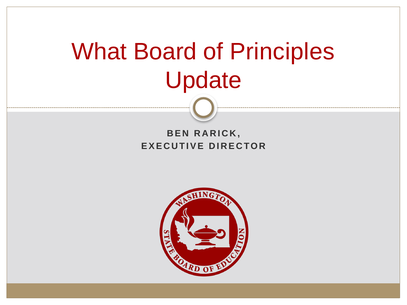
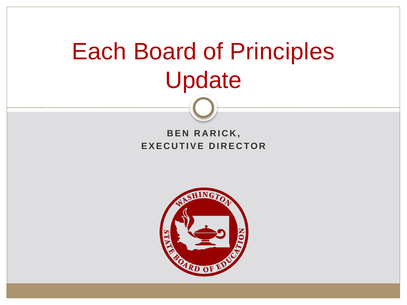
What: What -> Each
